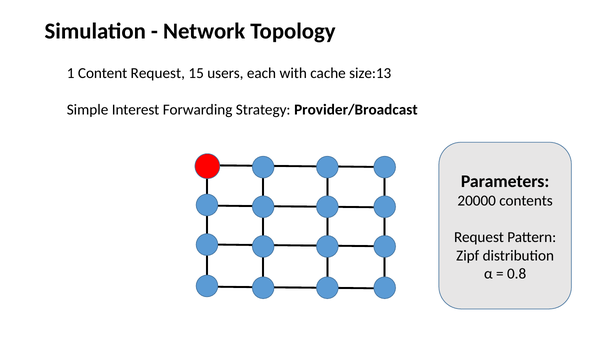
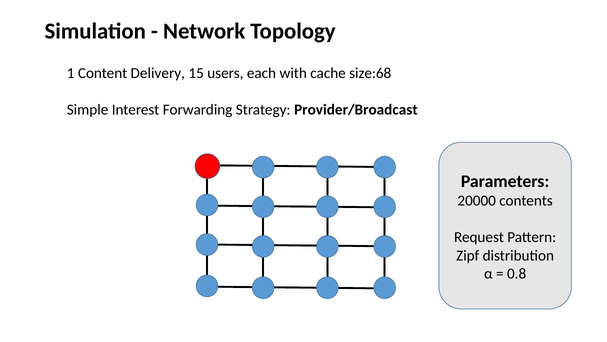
Content Request: Request -> Delivery
size:13: size:13 -> size:68
